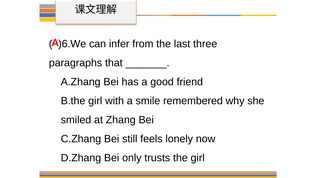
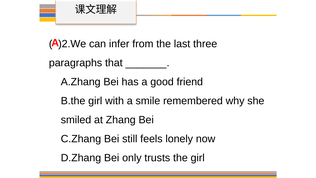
)6.We: )6.We -> )2.We
